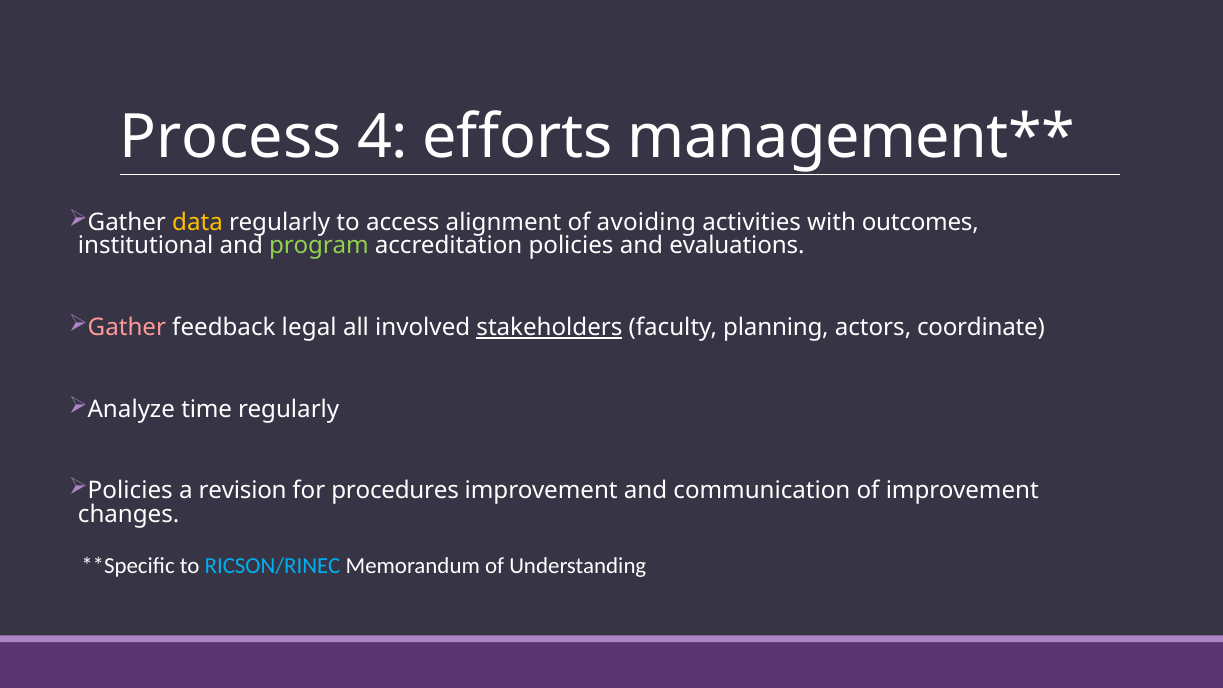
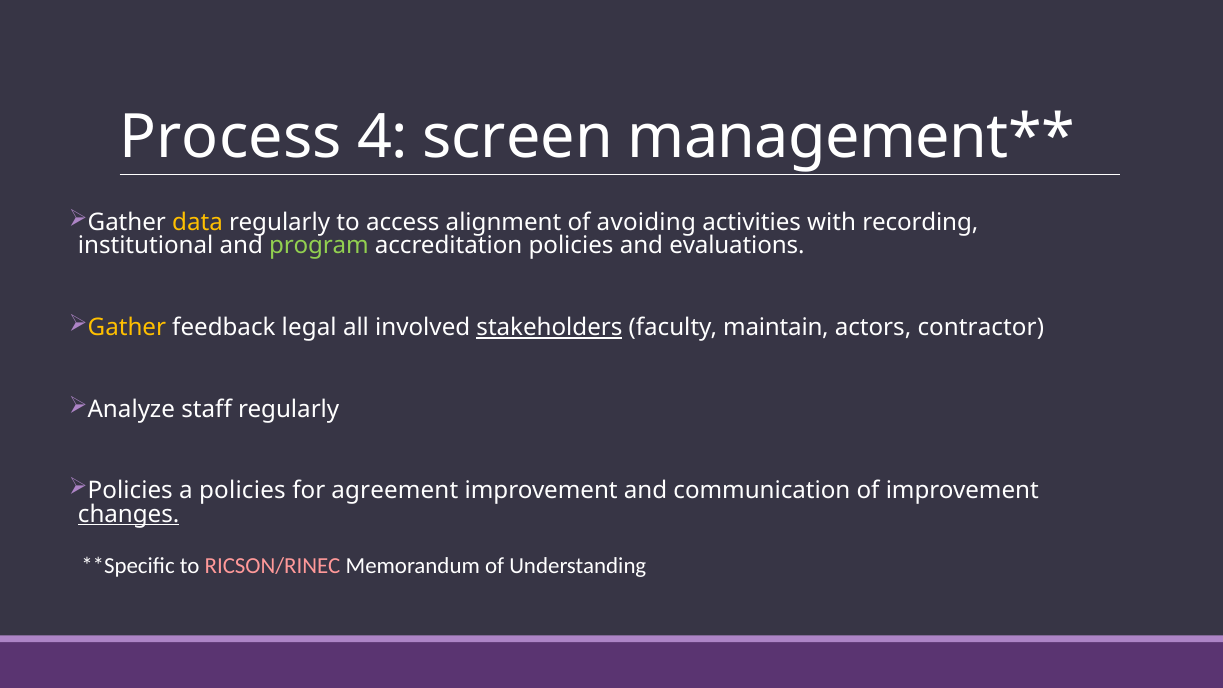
efforts: efforts -> screen
outcomes: outcomes -> recording
Gather at (127, 328) colour: pink -> yellow
planning: planning -> maintain
coordinate: coordinate -> contractor
time: time -> staff
a revision: revision -> policies
procedures: procedures -> agreement
changes underline: none -> present
RICSON/RINEC colour: light blue -> pink
